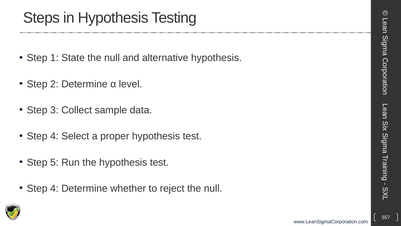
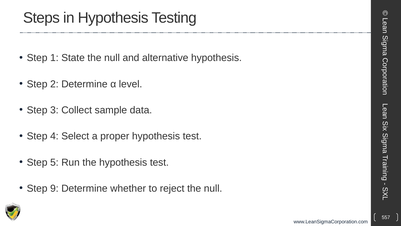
4 at (54, 188): 4 -> 9
